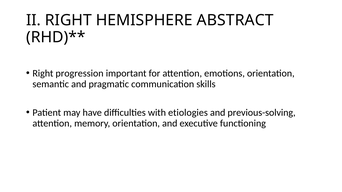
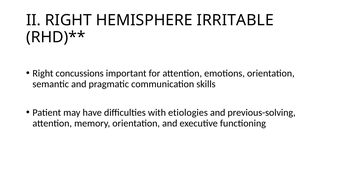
ABSTRACT: ABSTRACT -> IRRITABLE
progression: progression -> concussions
